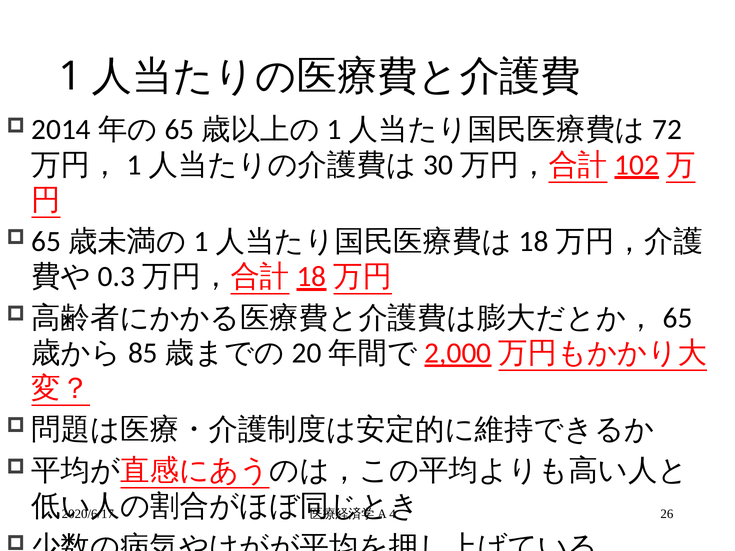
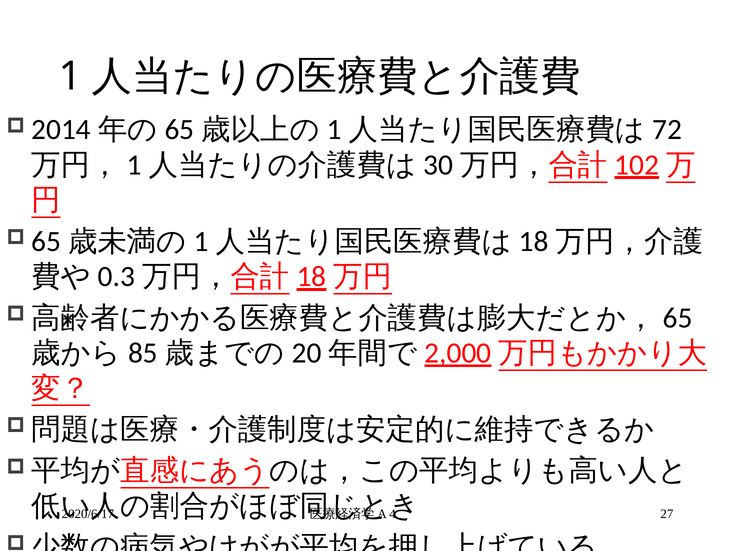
26: 26 -> 27
